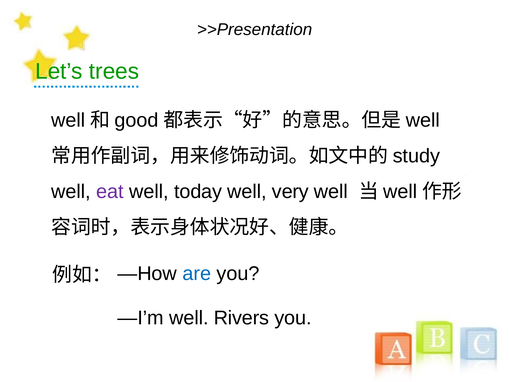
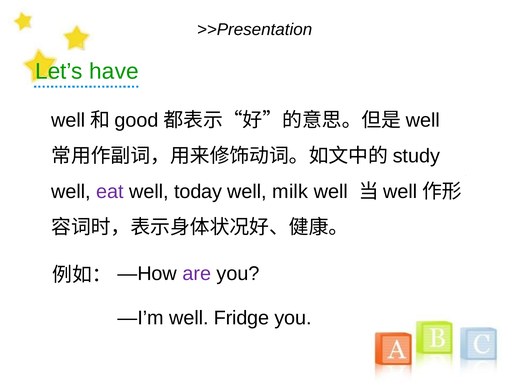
trees: trees -> have
very: very -> milk
are colour: blue -> purple
Rivers: Rivers -> Fridge
